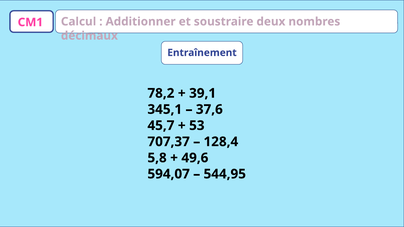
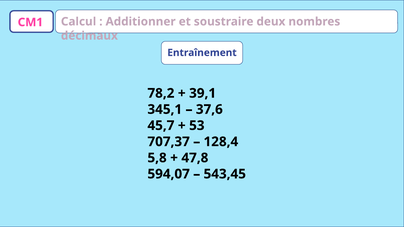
49,6: 49,6 -> 47,8
544,95: 544,95 -> 543,45
